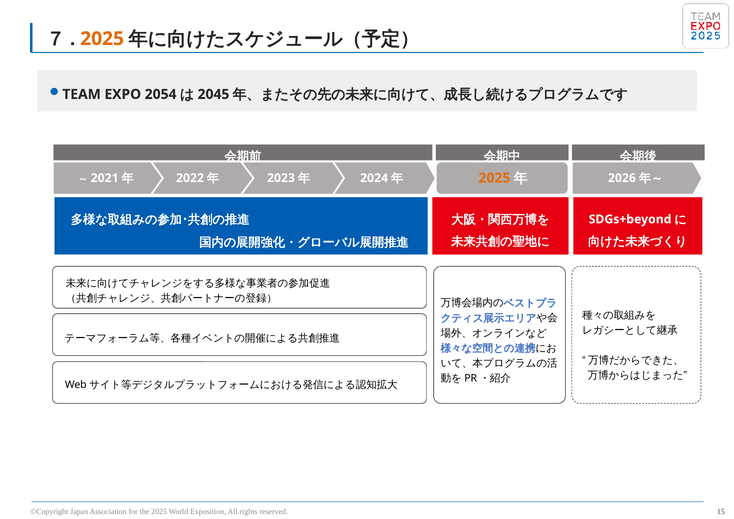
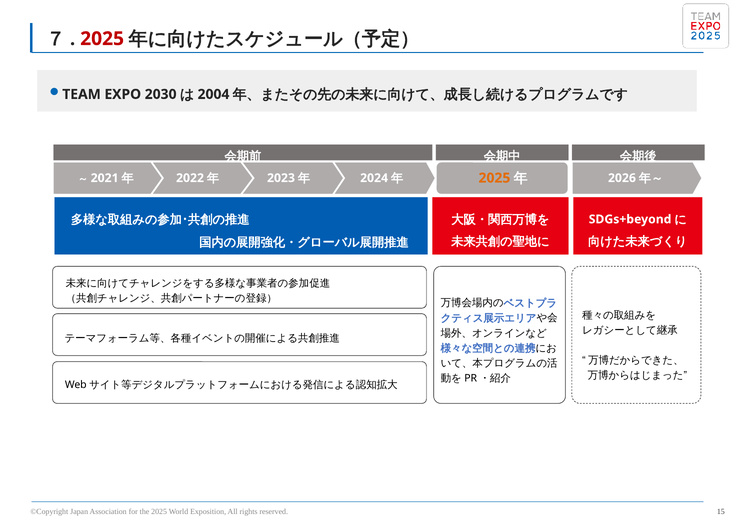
2025 at (102, 39) colour: orange -> red
2054: 2054 -> 2030
2045: 2045 -> 2004
